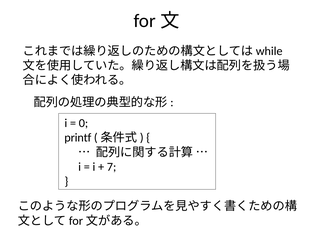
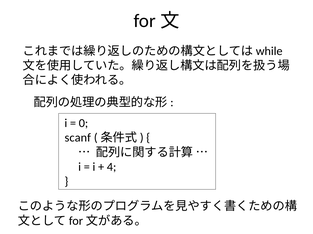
printf: printf -> scanf
7: 7 -> 4
